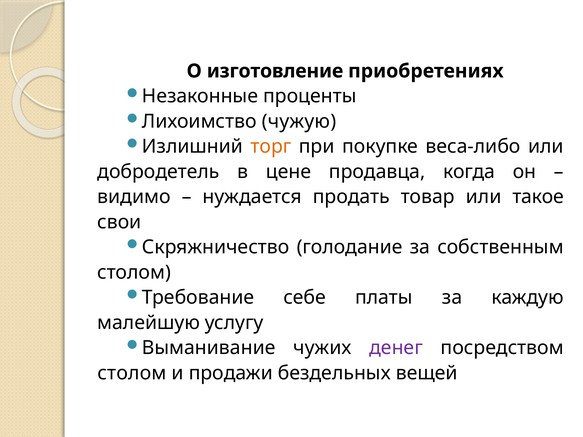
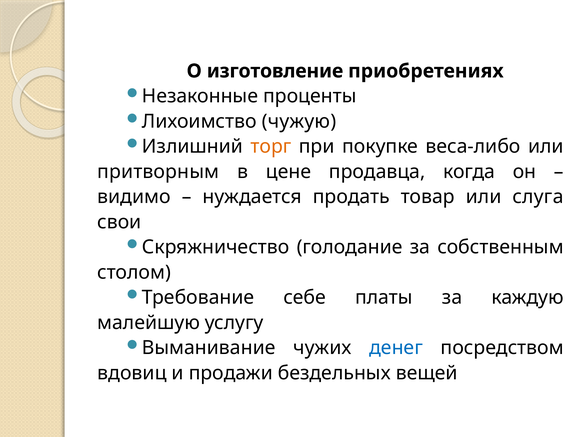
добродетель: добродетель -> притворным
такое: такое -> слуга
денег colour: purple -> blue
столом at (132, 373): столом -> вдовиц
